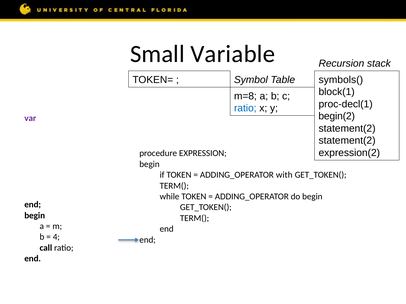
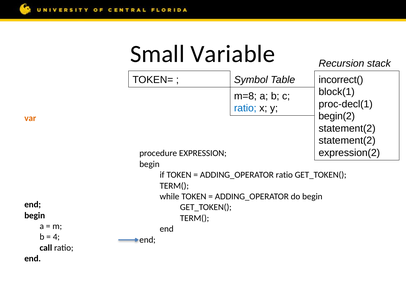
symbols(: symbols( -> incorrect(
var at (30, 118) colour: purple -> orange
ADDING_OPERATOR with: with -> ratio
